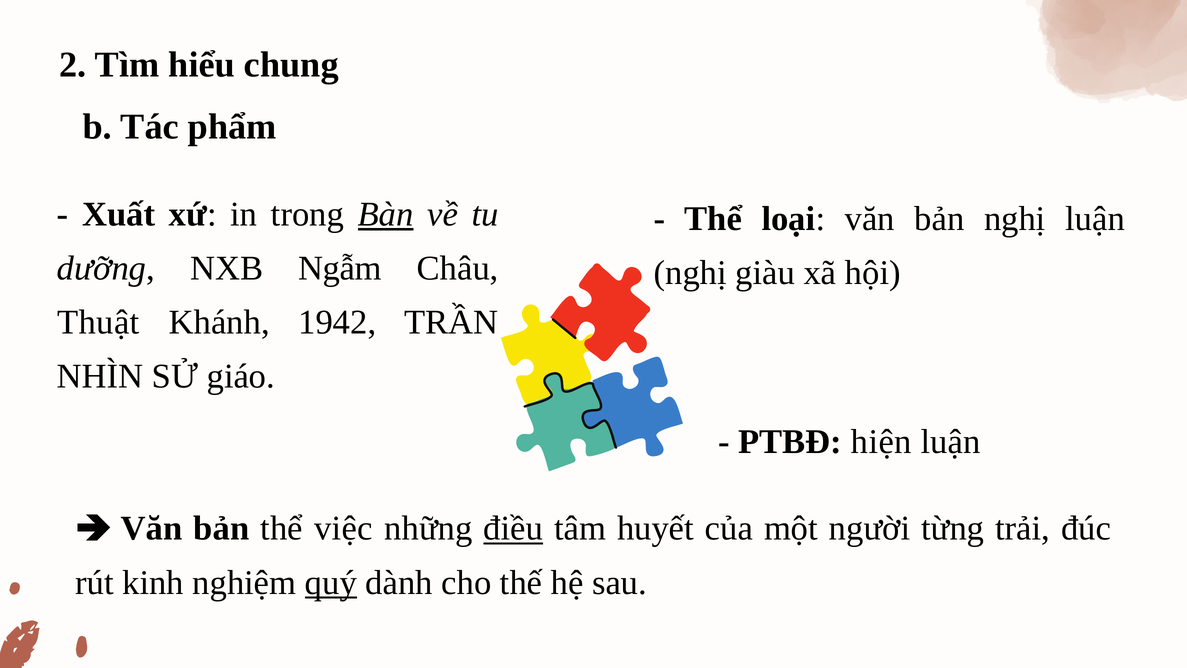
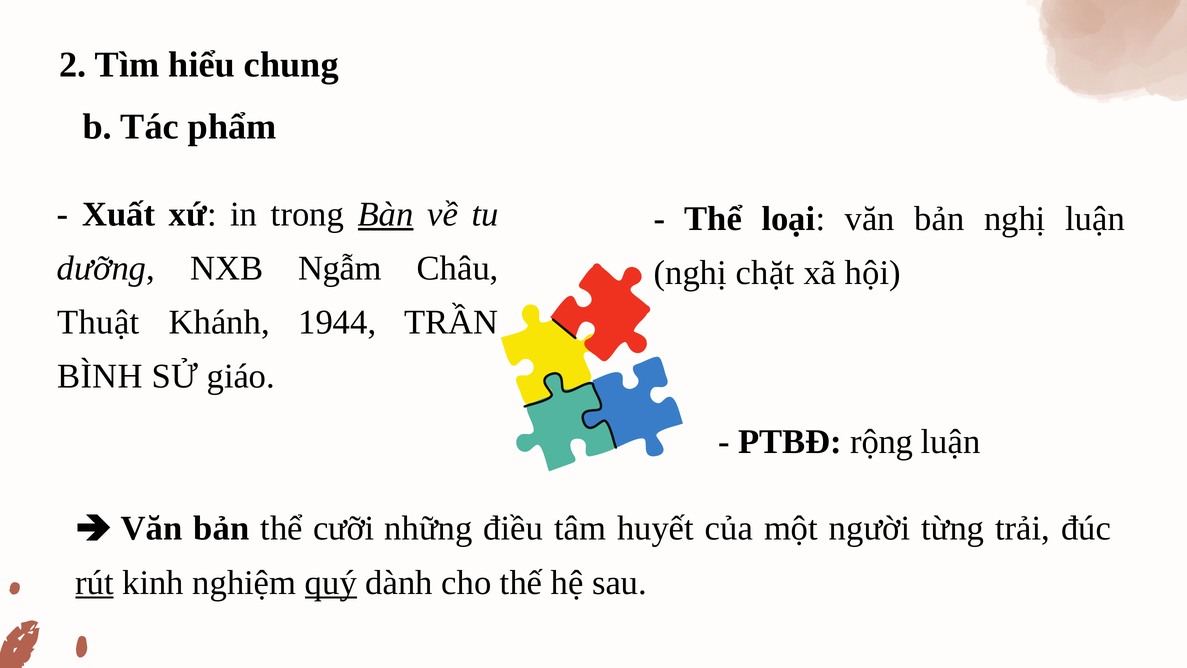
giàu: giàu -> chặt
1942: 1942 -> 1944
NHÌN: NHÌN -> BÌNH
hiện: hiện -> rộng
việc: việc -> cưỡi
điều underline: present -> none
rút underline: none -> present
